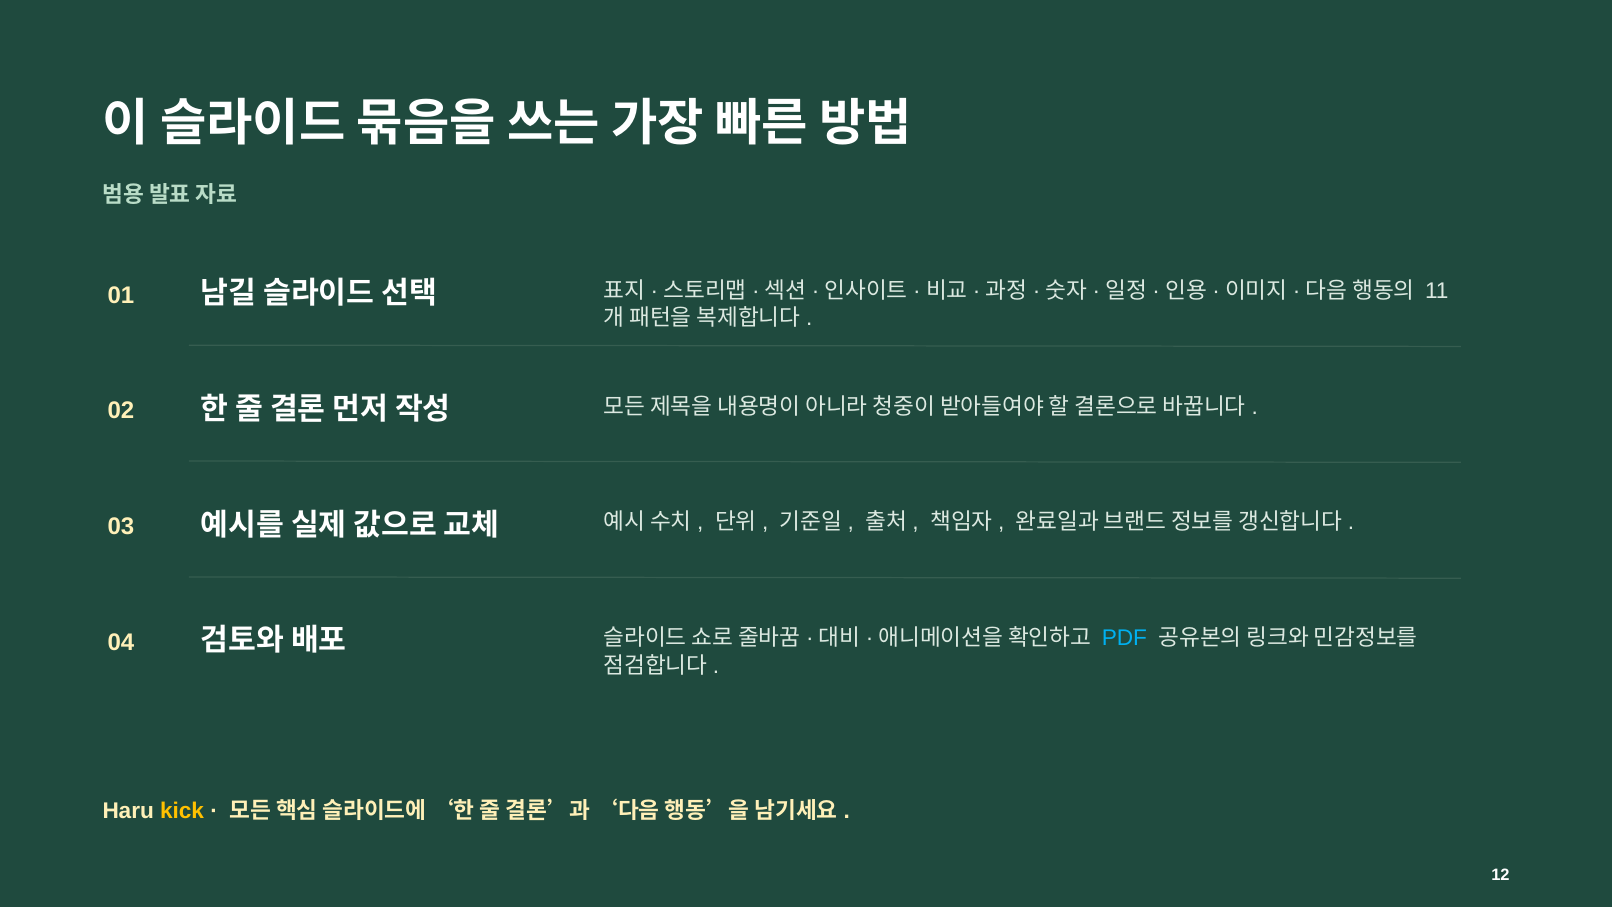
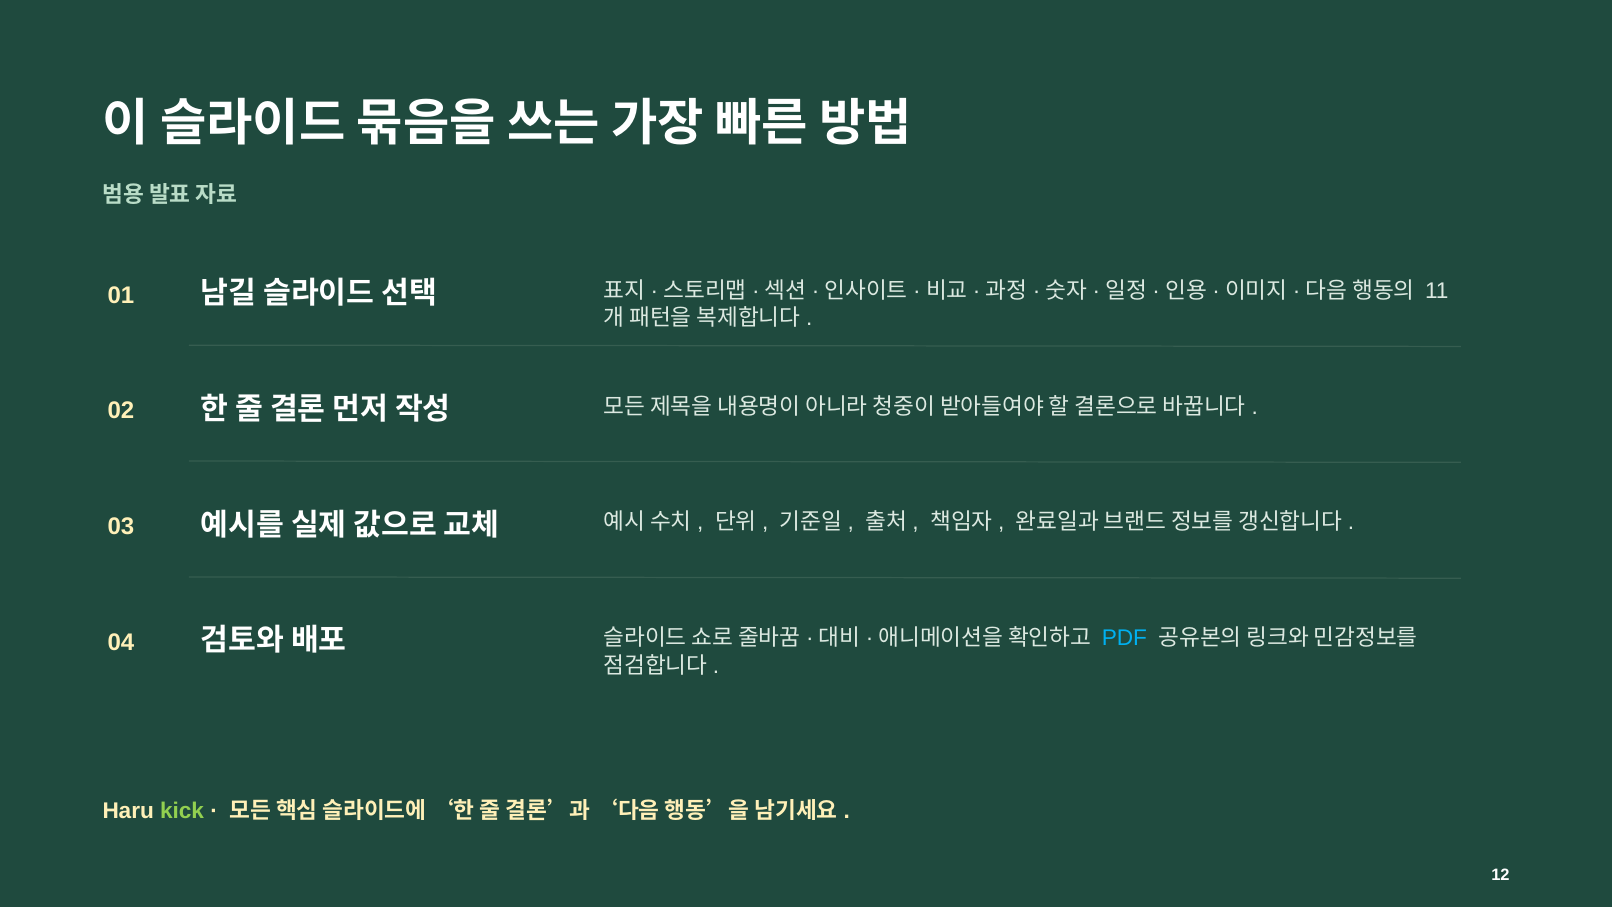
kick colour: yellow -> light green
